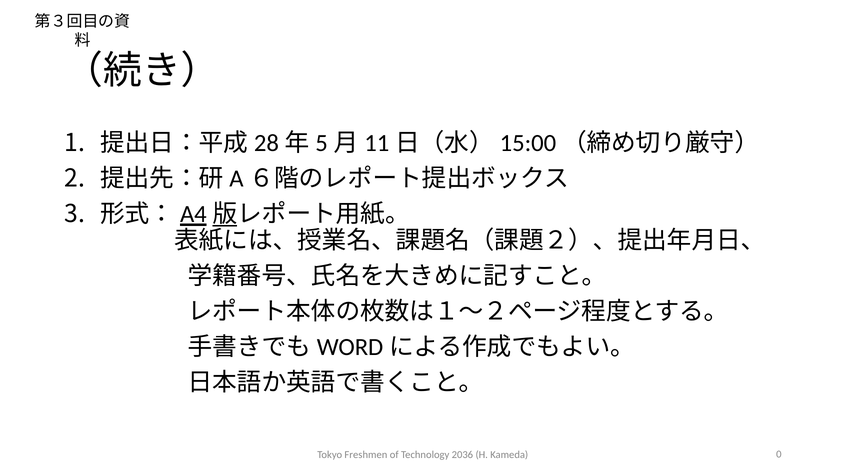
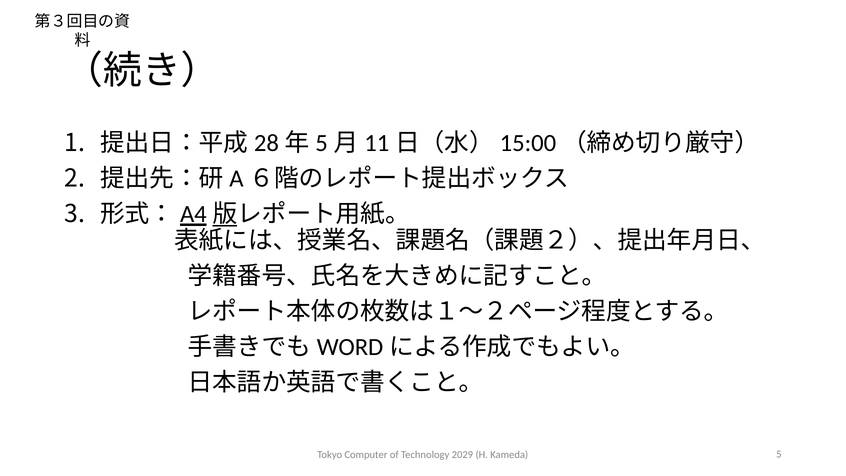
Freshmen: Freshmen -> Computer
2036: 2036 -> 2029
0: 0 -> 5
